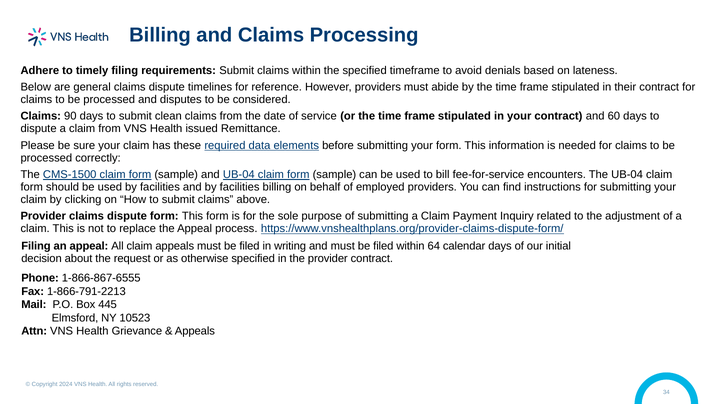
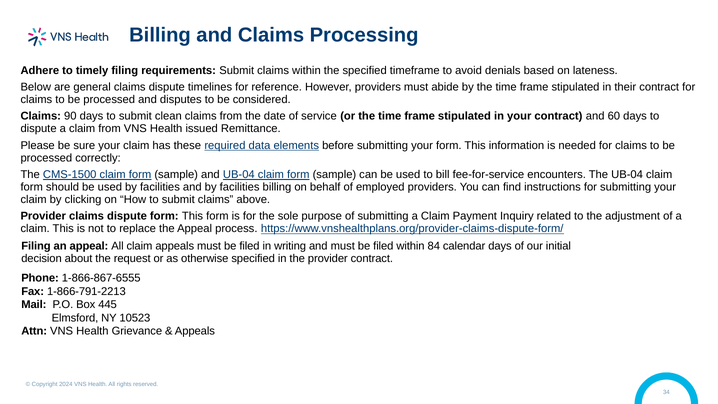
64: 64 -> 84
